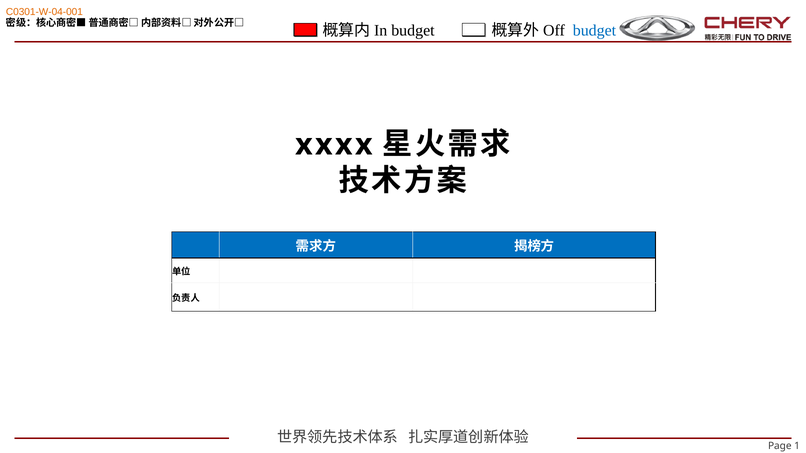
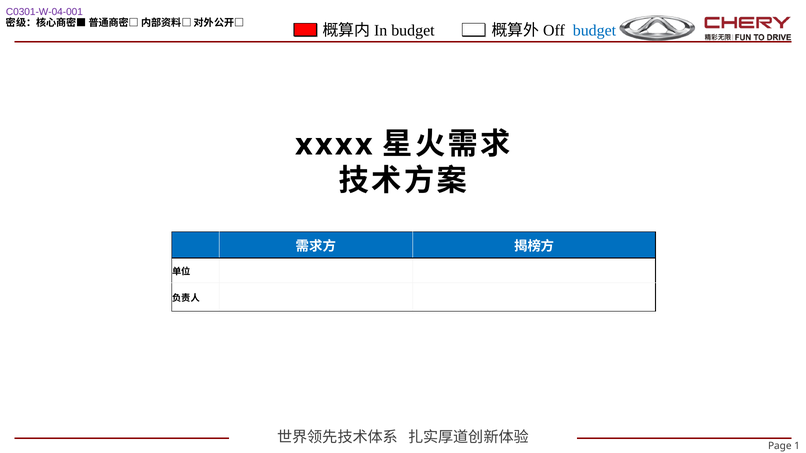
C0301-W-04-001 colour: orange -> purple
